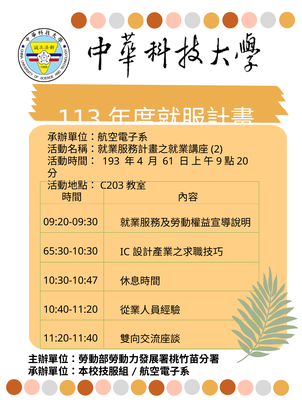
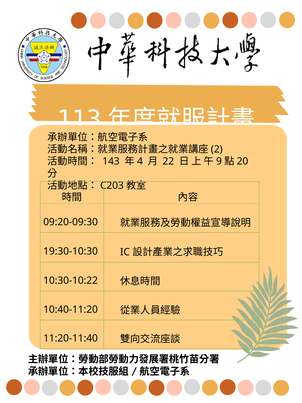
193: 193 -> 143
61: 61 -> 22
65:30-10:30: 65:30-10:30 -> 19:30-10:30
10:30-10:47: 10:30-10:47 -> 10:30-10:22
